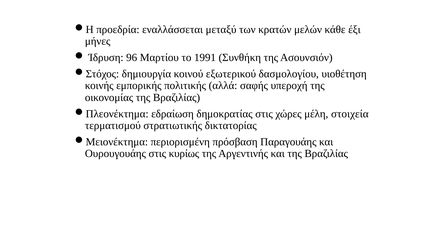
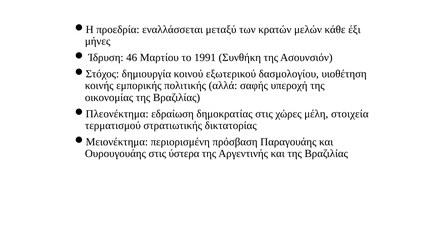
96: 96 -> 46
κυρίως: κυρίως -> ύστερα
